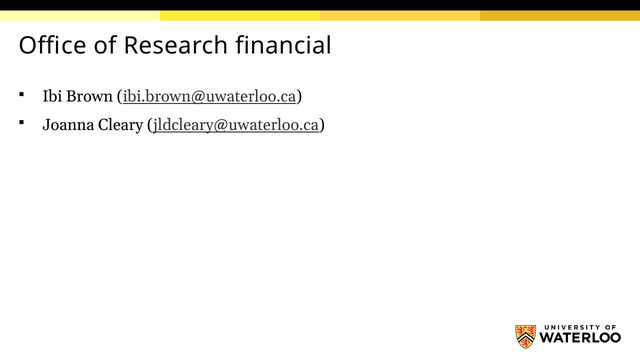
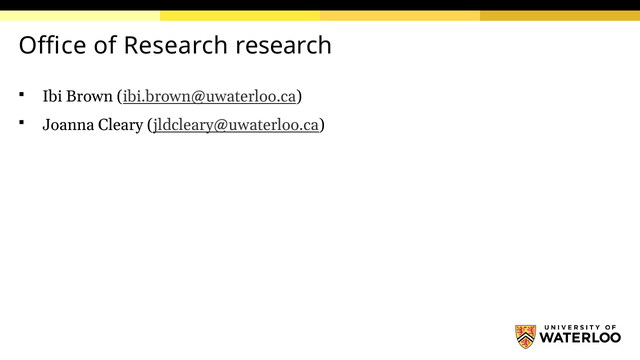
Research financial: financial -> research
